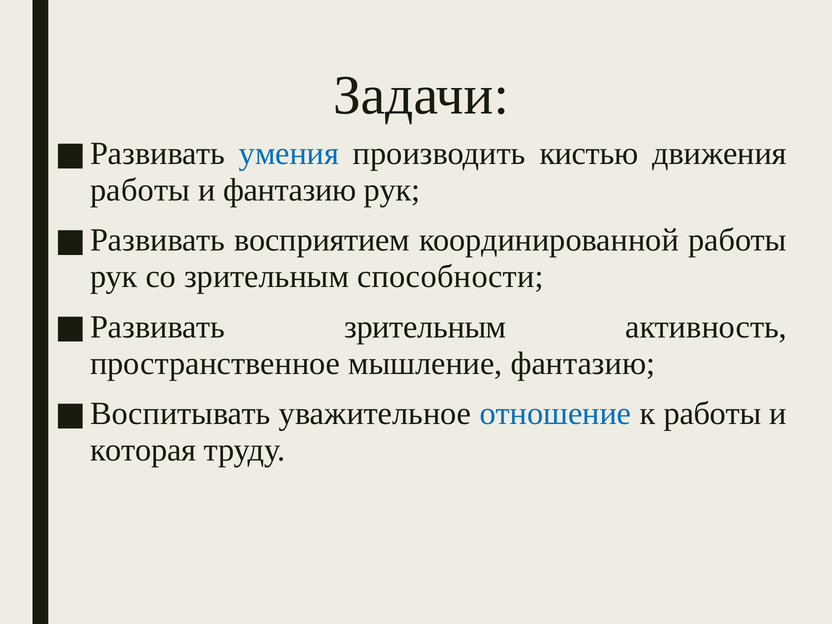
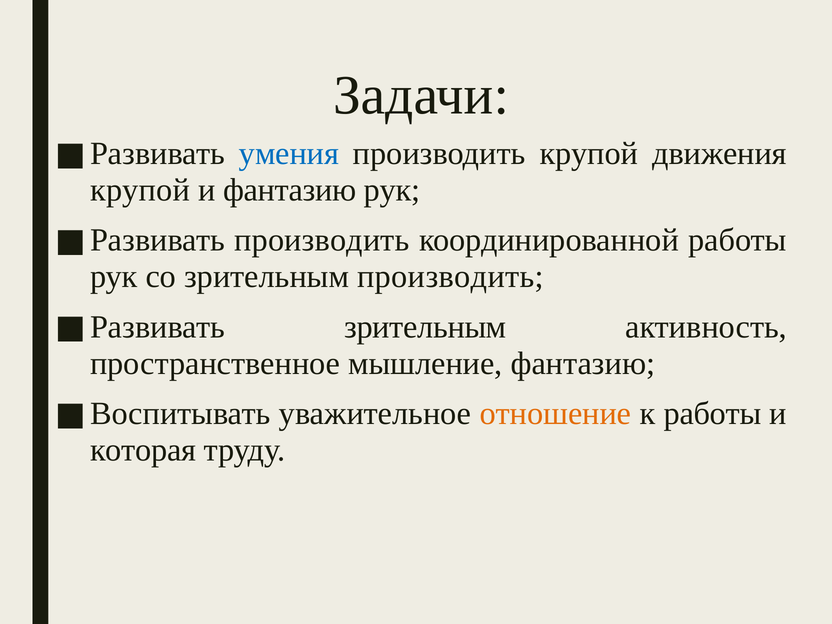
производить кистью: кистью -> крупой
работы at (140, 190): работы -> крупой
восприятием at (322, 240): восприятием -> производить
зрительным способности: способности -> производить
отношение colour: blue -> orange
